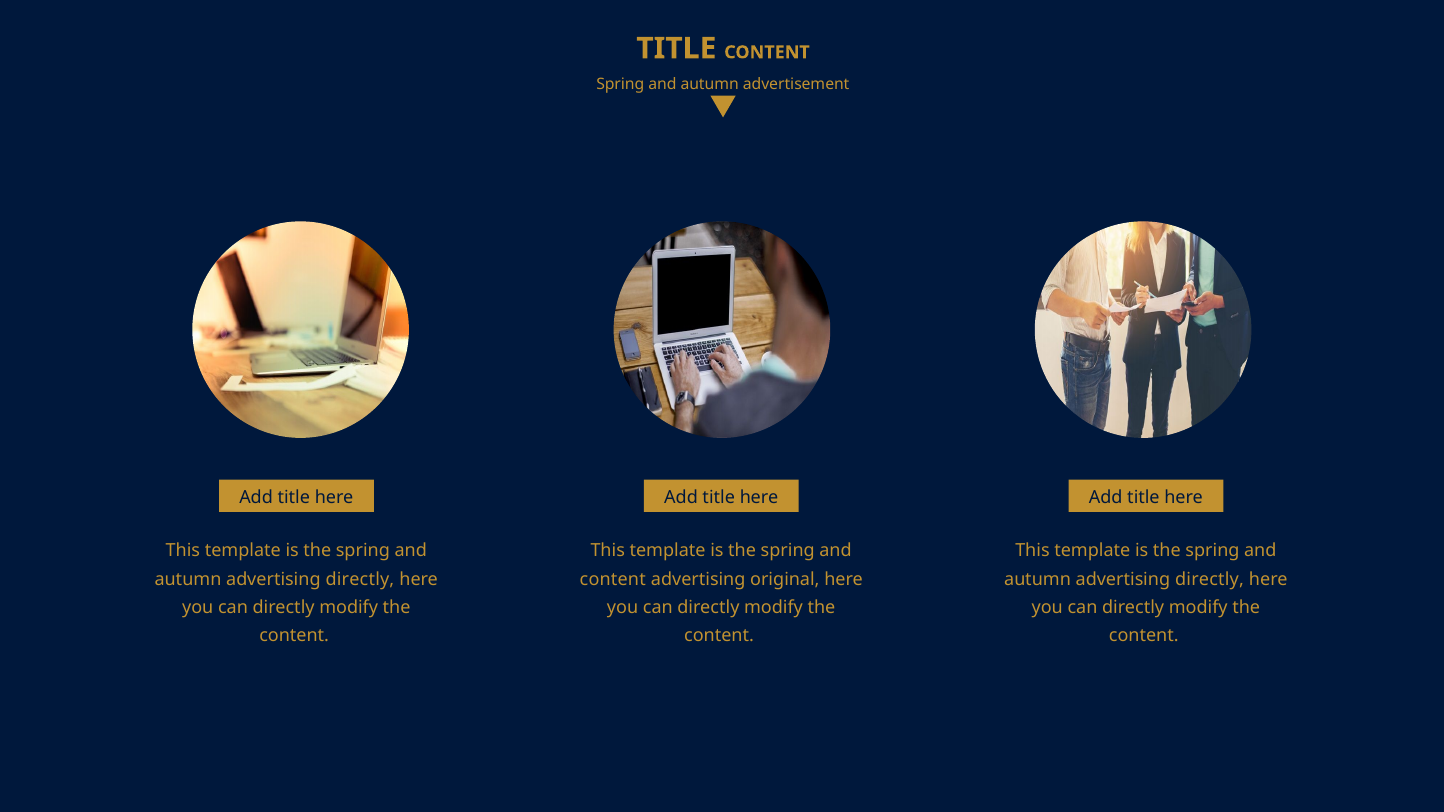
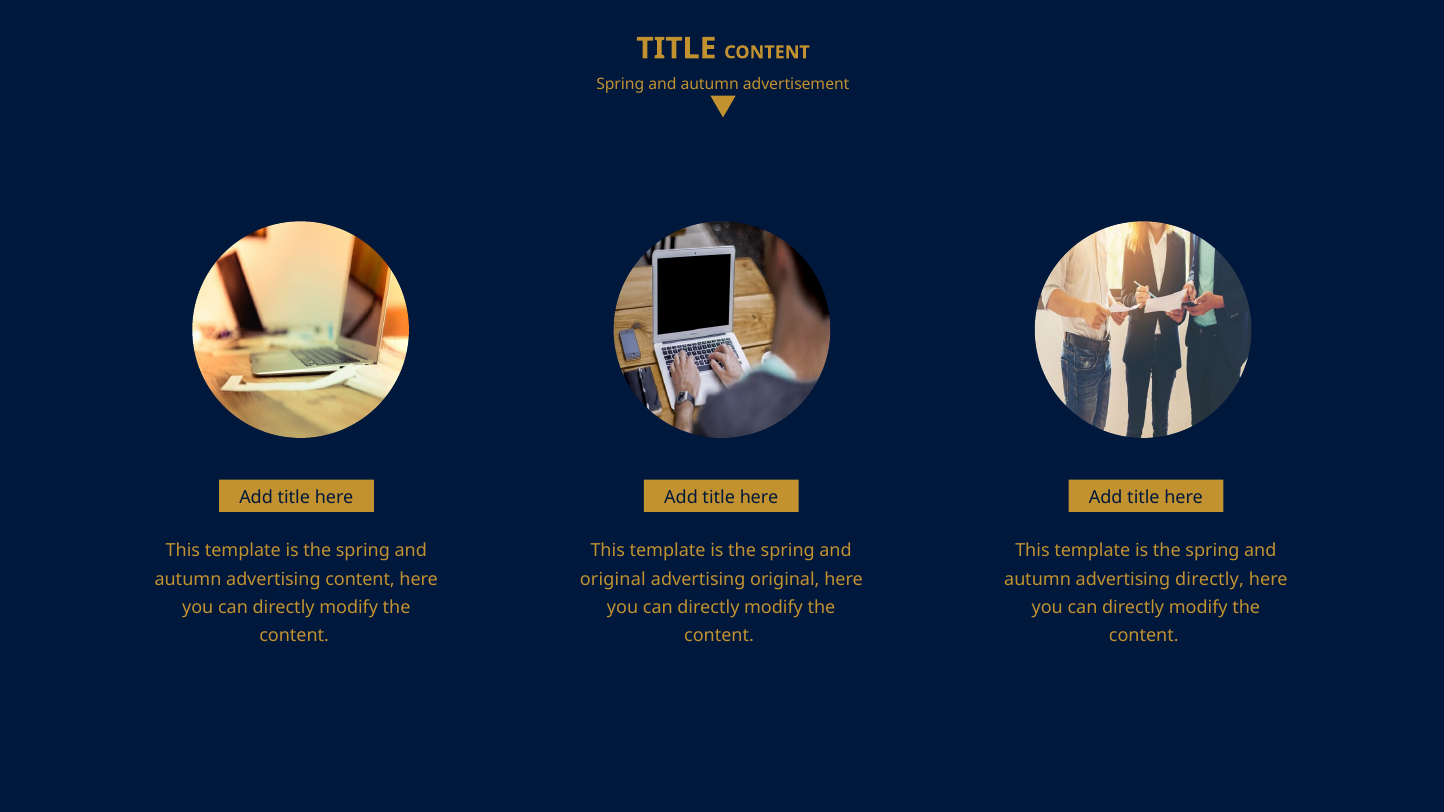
directly at (360, 579): directly -> content
content at (613, 579): content -> original
